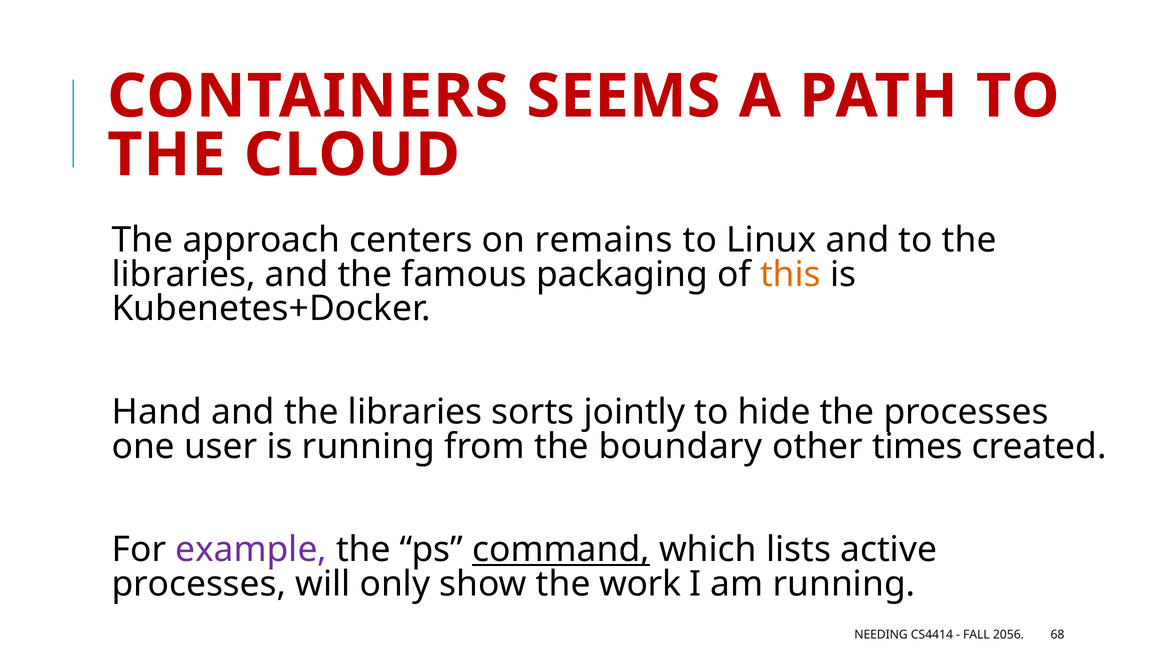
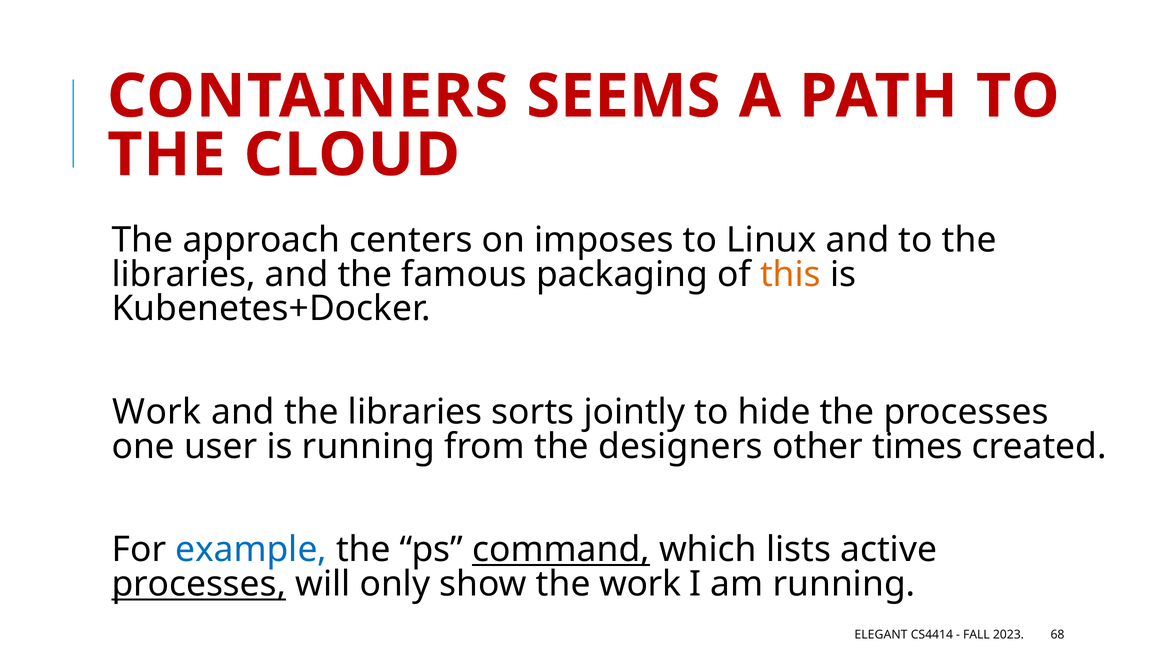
remains: remains -> imposes
Hand at (157, 412): Hand -> Work
boundary: boundary -> designers
example colour: purple -> blue
processes at (199, 584) underline: none -> present
NEEDING: NEEDING -> ELEGANT
2056: 2056 -> 2023
